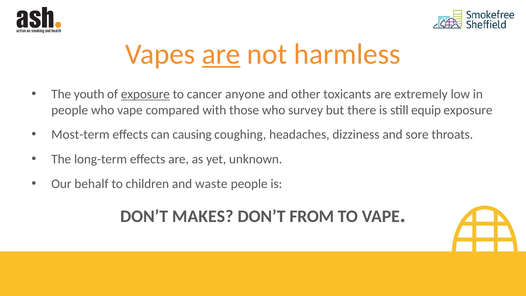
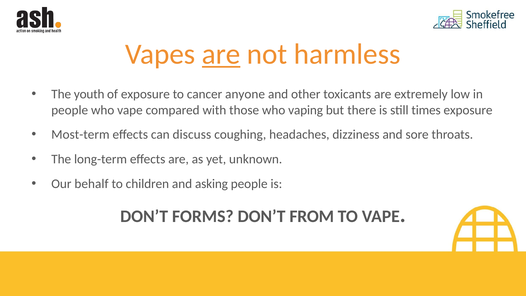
exposure at (145, 94) underline: present -> none
survey: survey -> vaping
equip: equip -> times
causing: causing -> discuss
waste: waste -> asking
MAKES: MAKES -> FORMS
